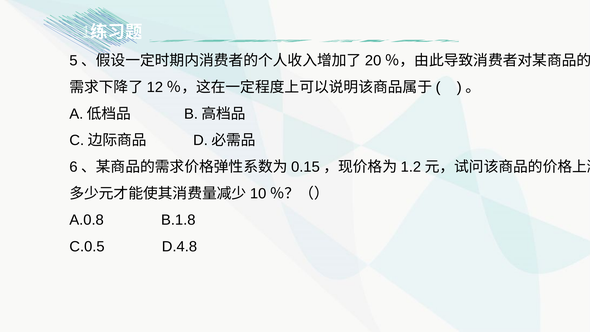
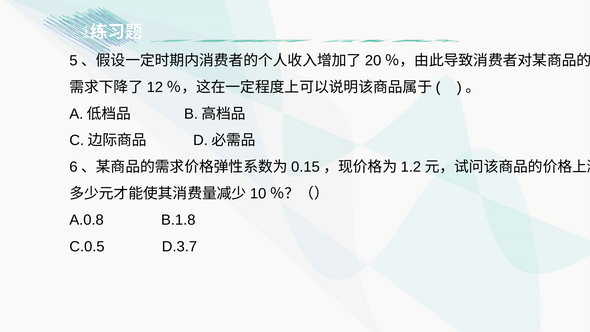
D.4.8: D.4.8 -> D.3.7
